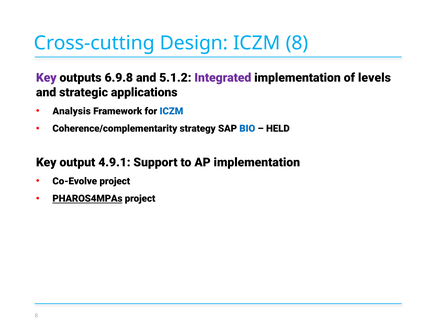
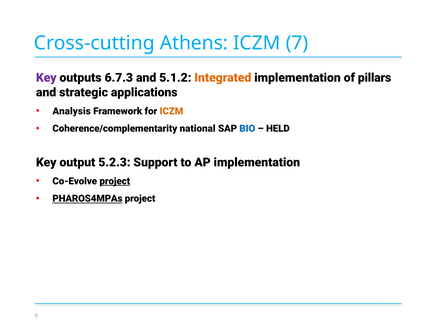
Design: Design -> Athens
ICZM 8: 8 -> 7
6.9.8: 6.9.8 -> 6.7.3
Integrated colour: purple -> orange
levels: levels -> pillars
ICZM at (171, 111) colour: blue -> orange
strategy: strategy -> national
4.9.1: 4.9.1 -> 5.2.3
project at (115, 181) underline: none -> present
